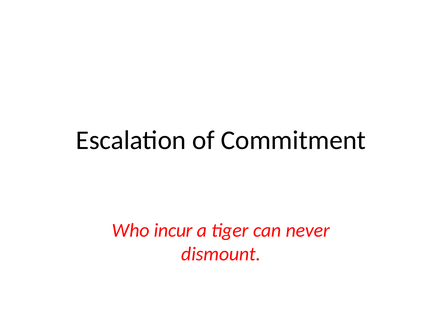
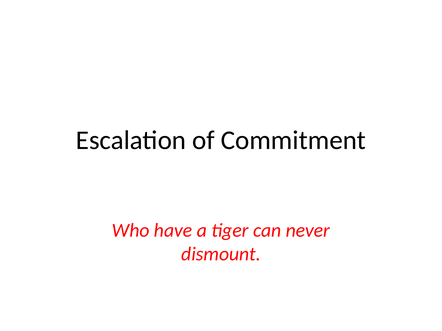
incur: incur -> have
